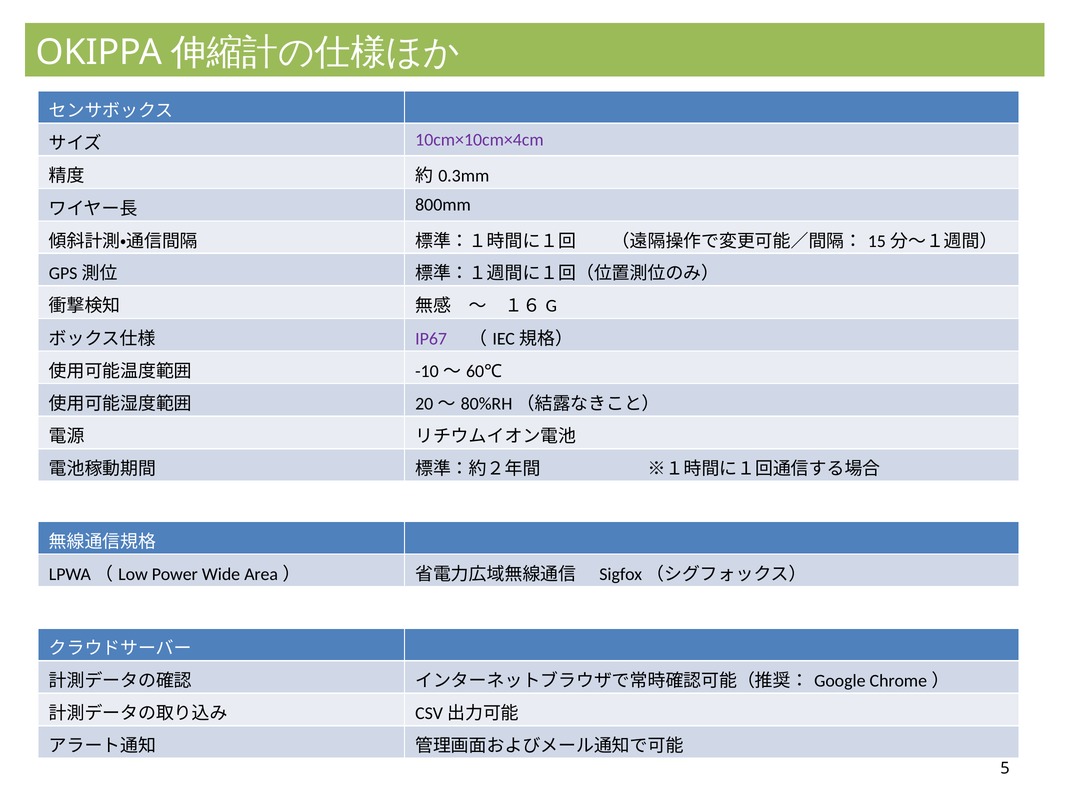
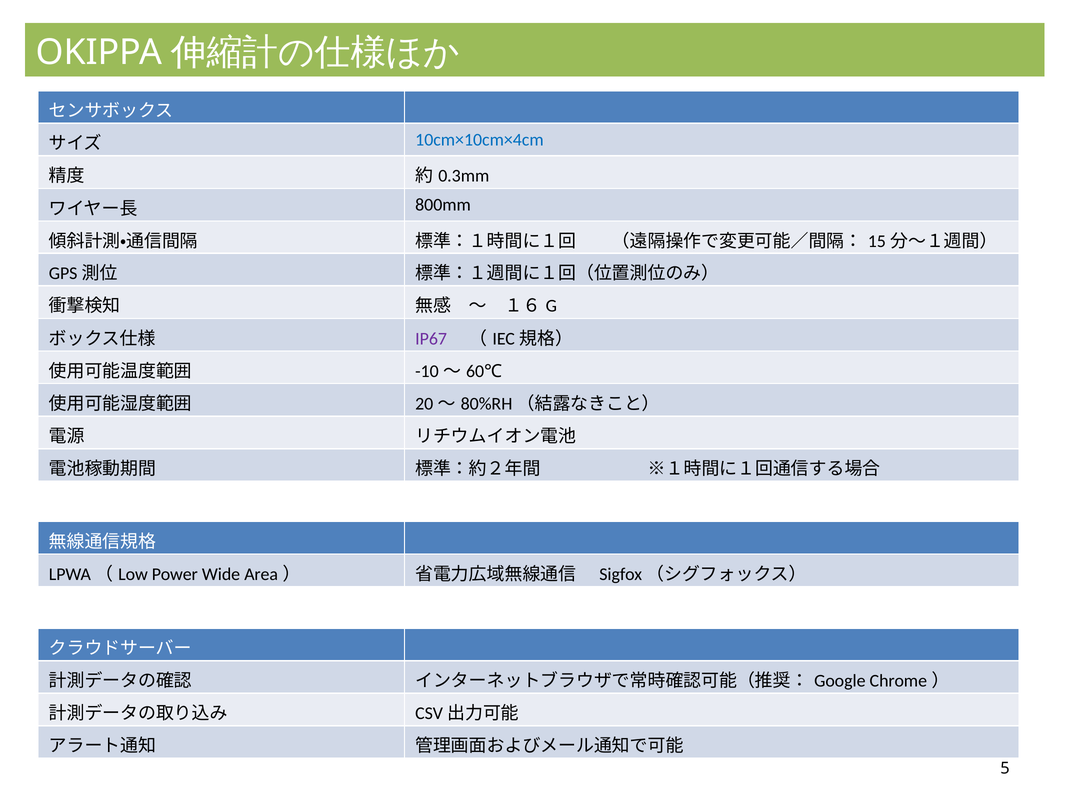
10cm×10cm×4cm colour: purple -> blue
